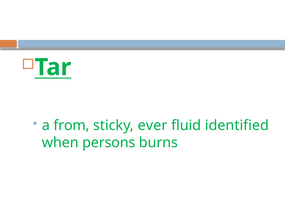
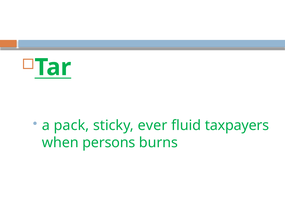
from: from -> pack
identified: identified -> taxpayers
